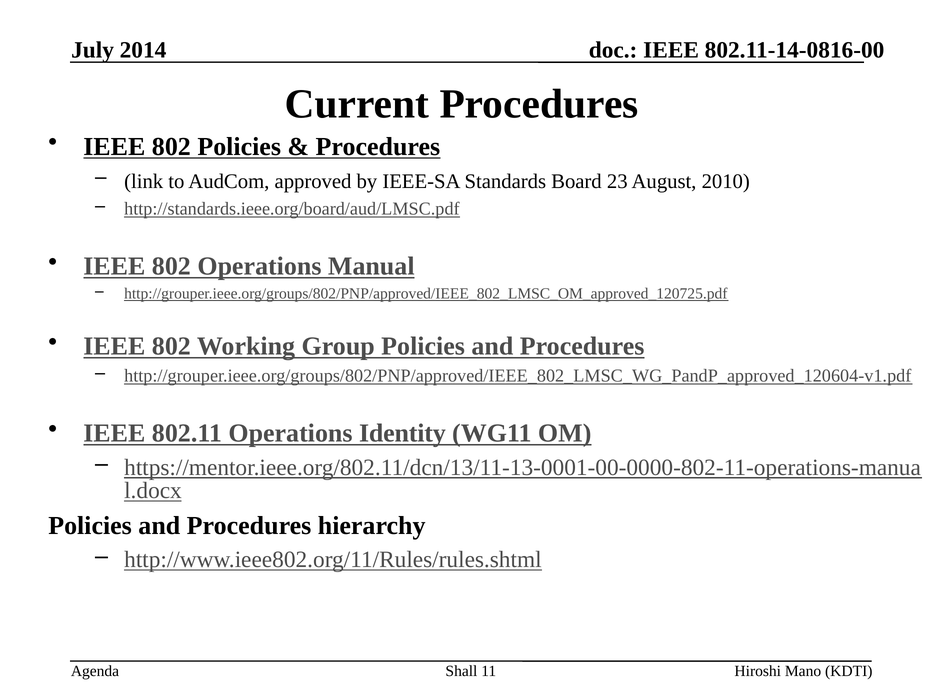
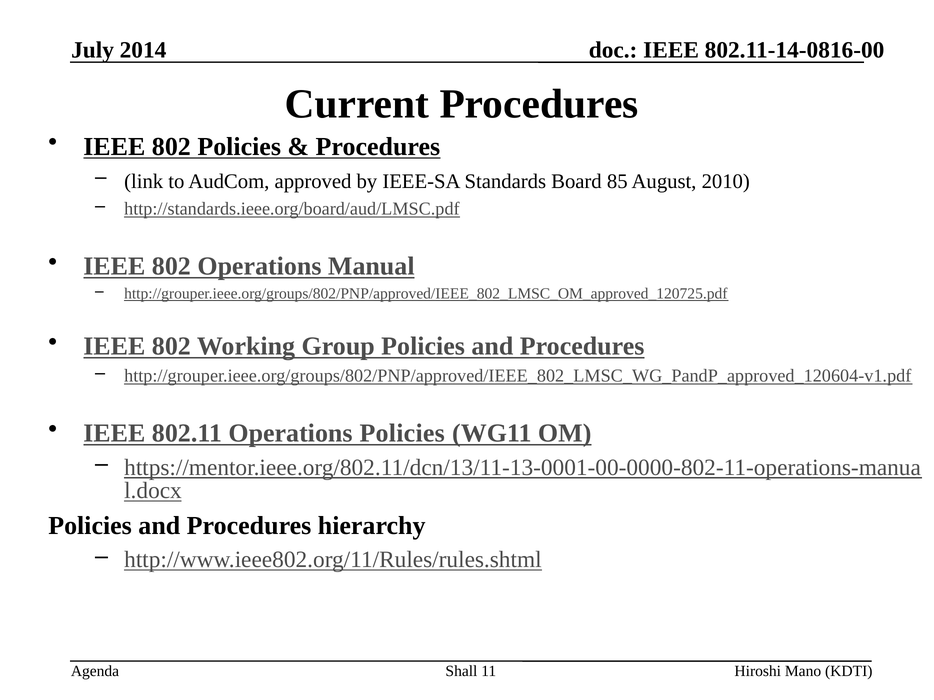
23: 23 -> 85
Operations Identity: Identity -> Policies
